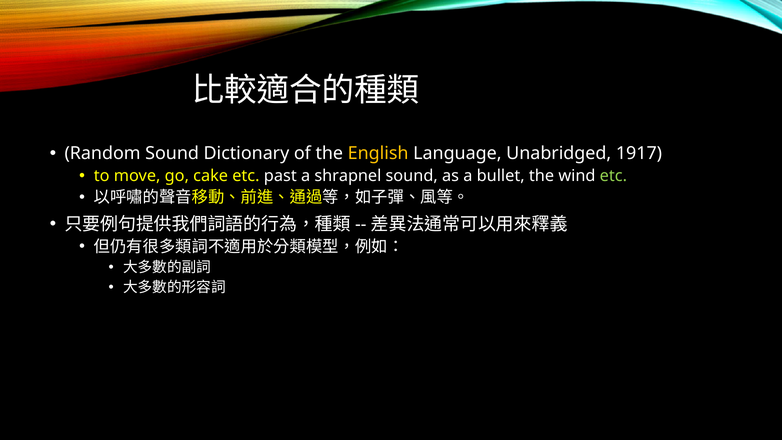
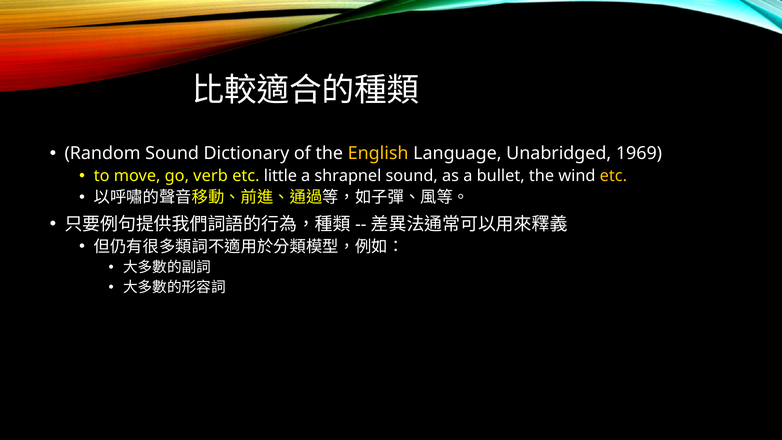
1917: 1917 -> 1969
cake: cake -> verb
past: past -> little
etc at (613, 176) colour: light green -> yellow
